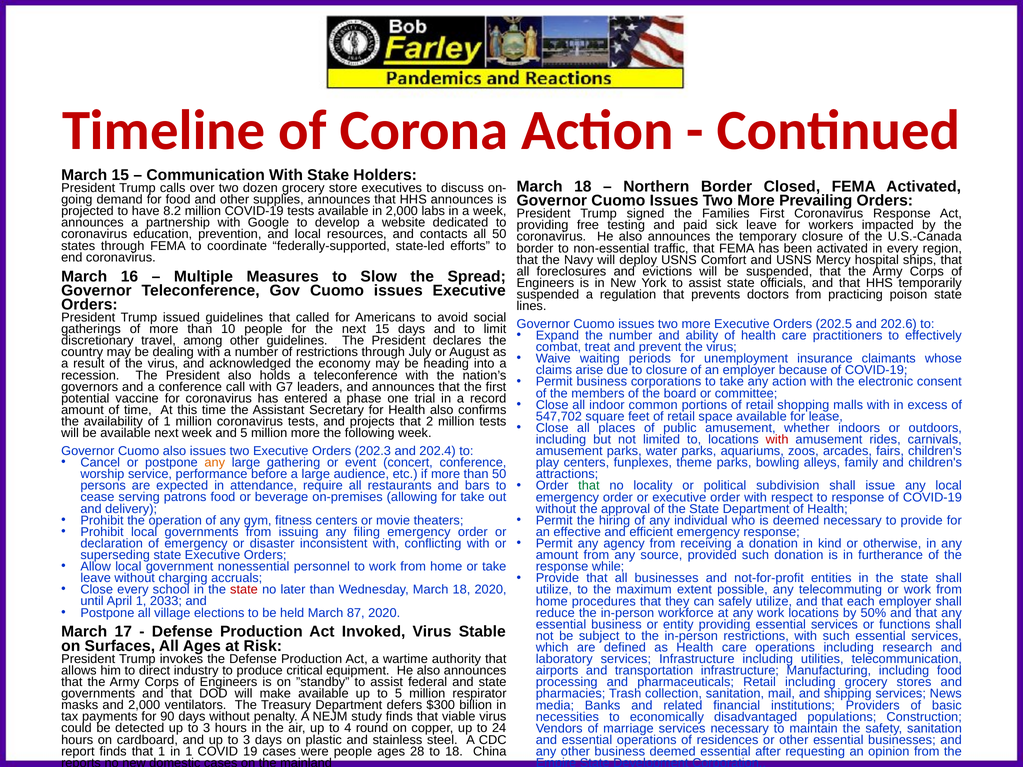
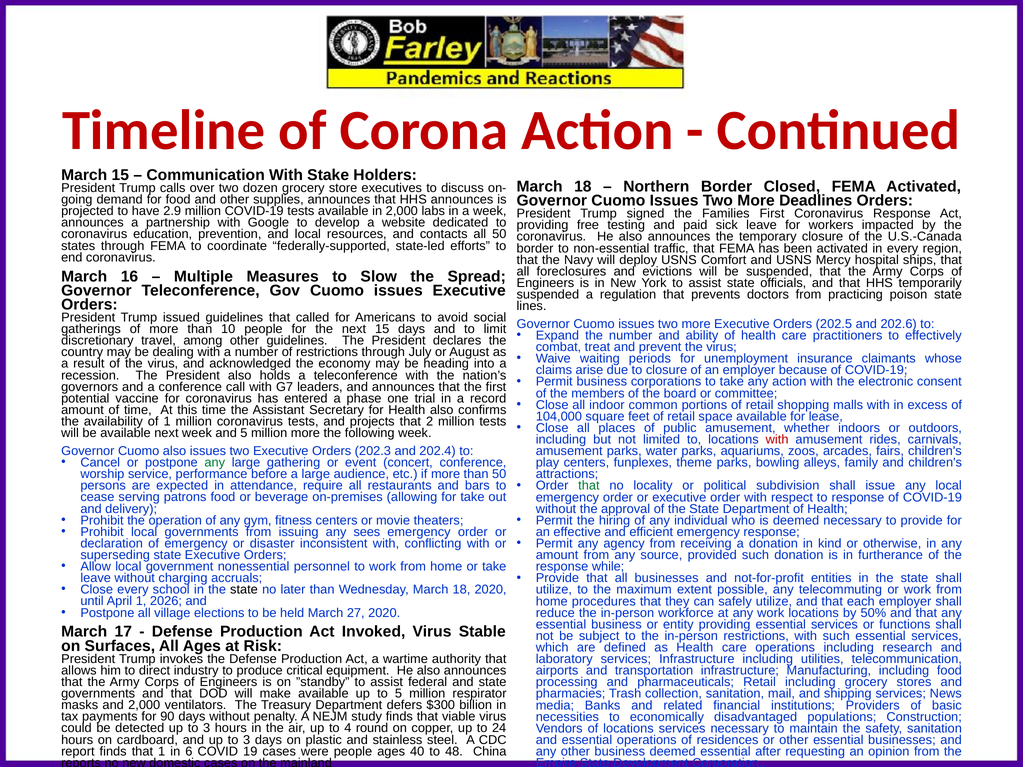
Prevailing: Prevailing -> Deadlines
8.2: 8.2 -> 2.9
547,702: 547,702 -> 104,000
any at (215, 463) colour: orange -> green
filing: filing -> sees
state at (244, 590) colour: red -> black
2033: 2033 -> 2026
87: 87 -> 27
of marriage: marriage -> locations
in 1: 1 -> 6
28: 28 -> 40
to 18: 18 -> 48
